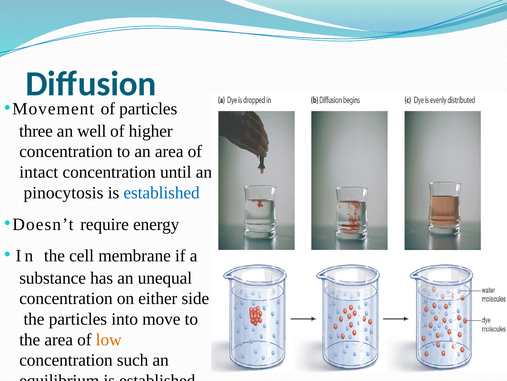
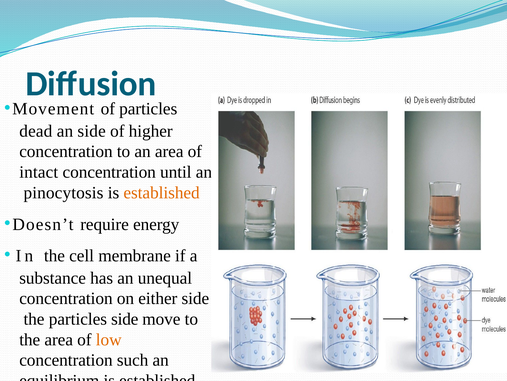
three: three -> dead
an well: well -> side
established at (162, 192) colour: blue -> orange
particles into: into -> side
